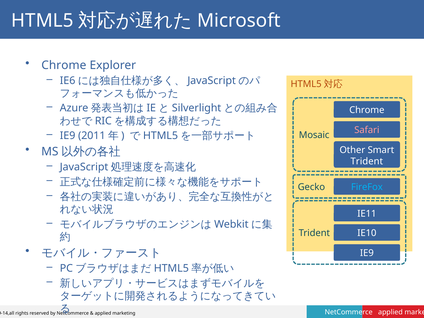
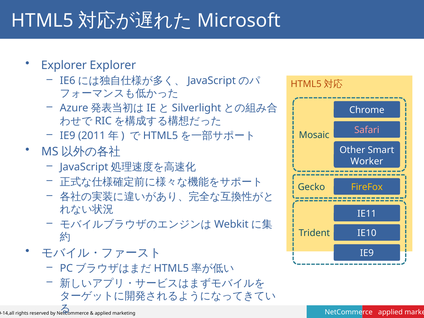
Chrome at (64, 65): Chrome -> Explorer
Trident at (367, 162): Trident -> Worker
FireFox colour: light blue -> yellow
